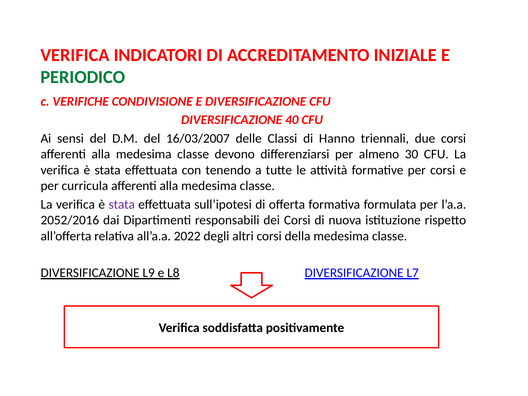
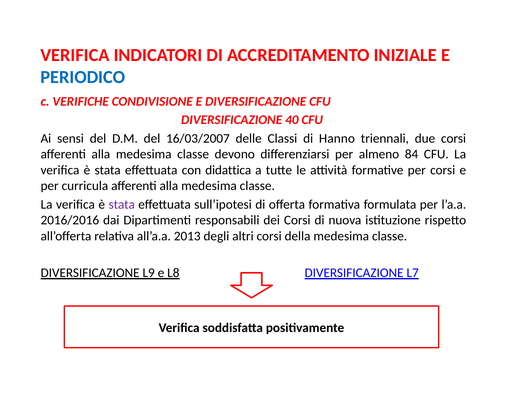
PERIODICO colour: green -> blue
30: 30 -> 84
tenendo: tenendo -> didattica
2052/2016: 2052/2016 -> 2016/2016
2022: 2022 -> 2013
